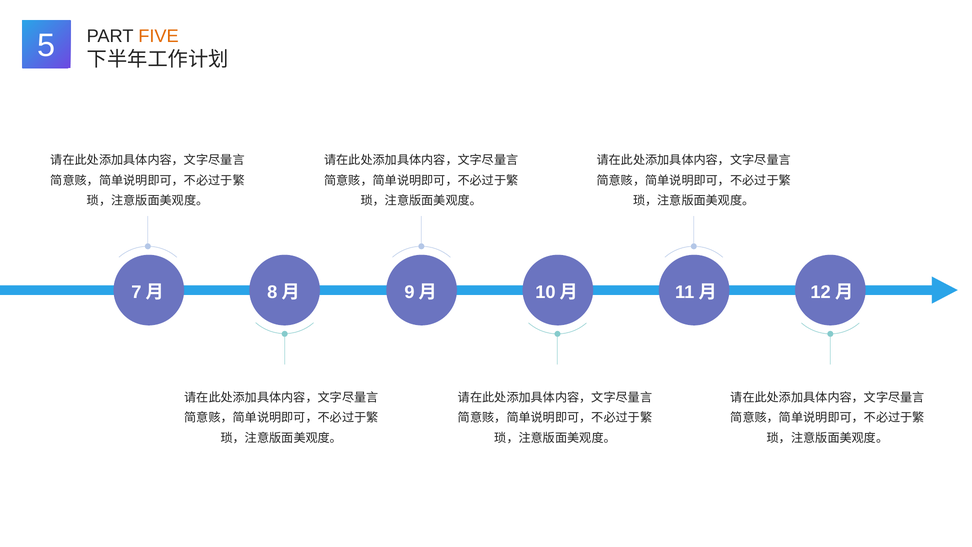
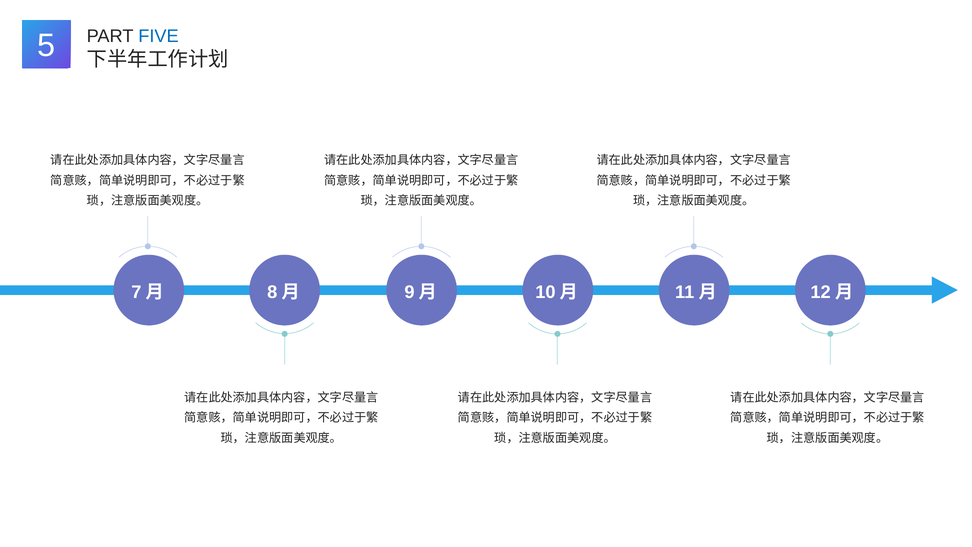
FIVE colour: orange -> blue
